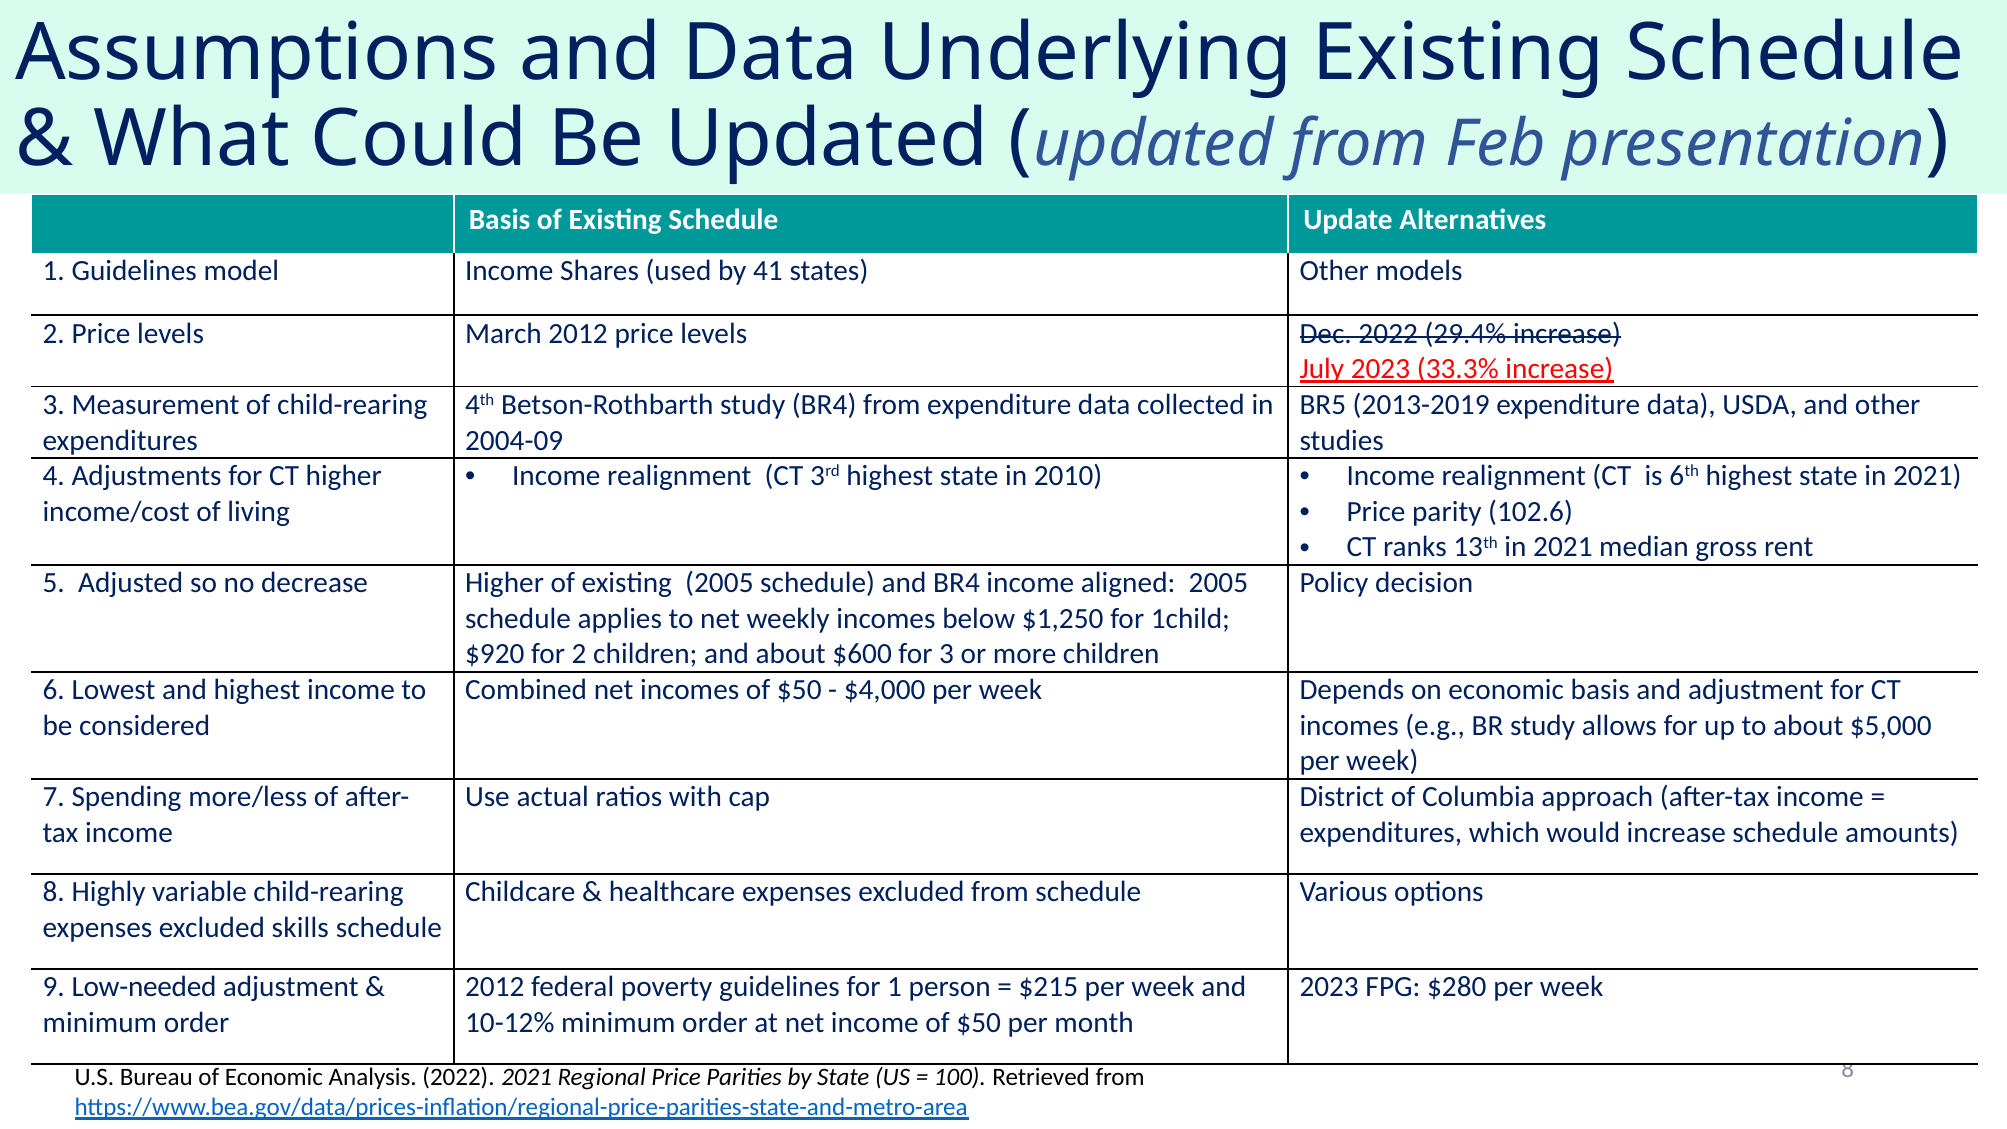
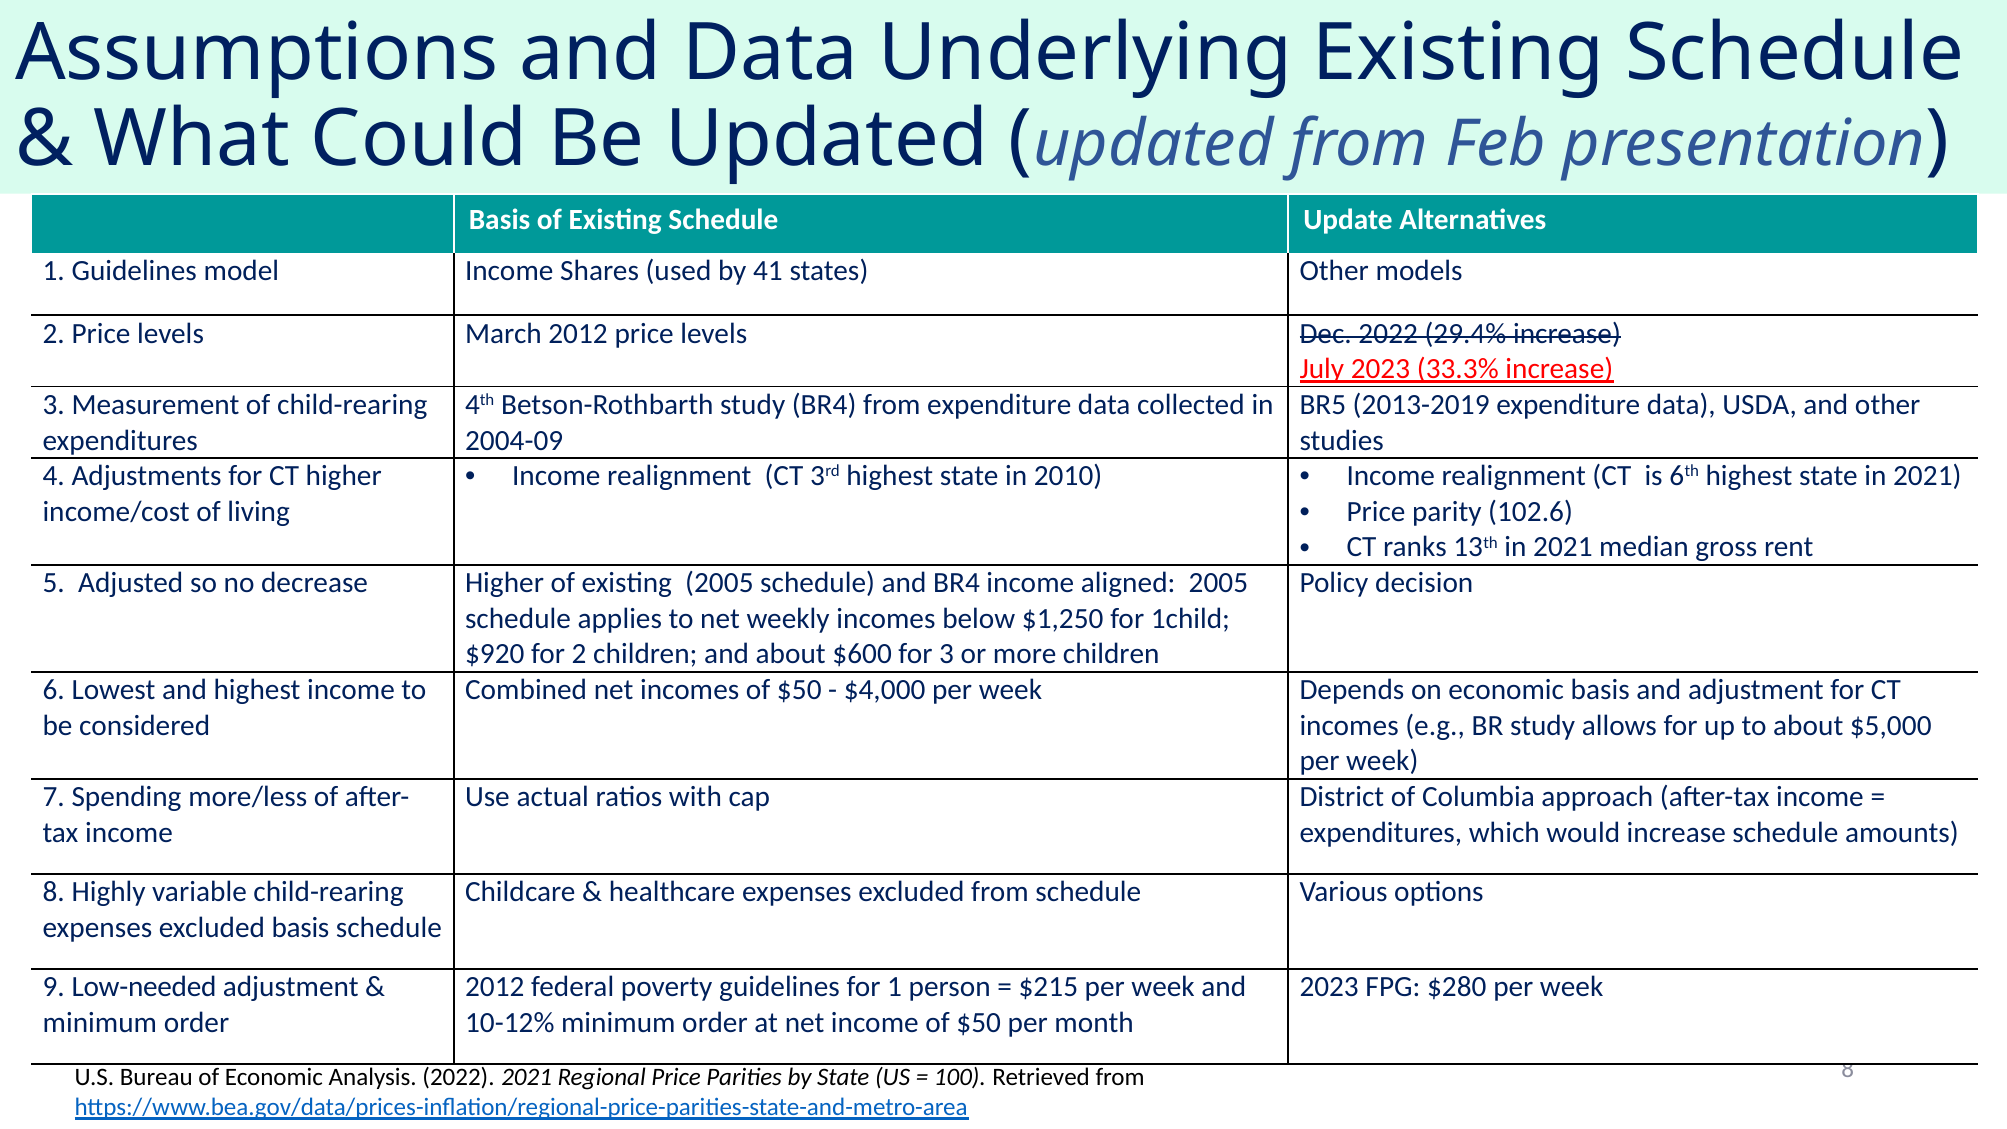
excluded skills: skills -> basis
